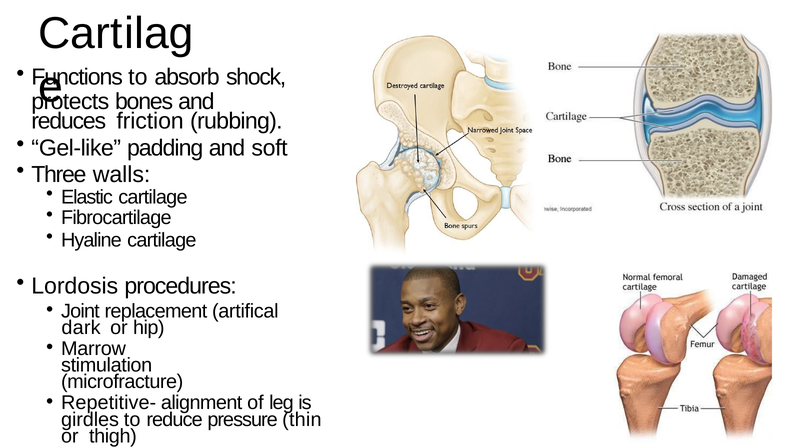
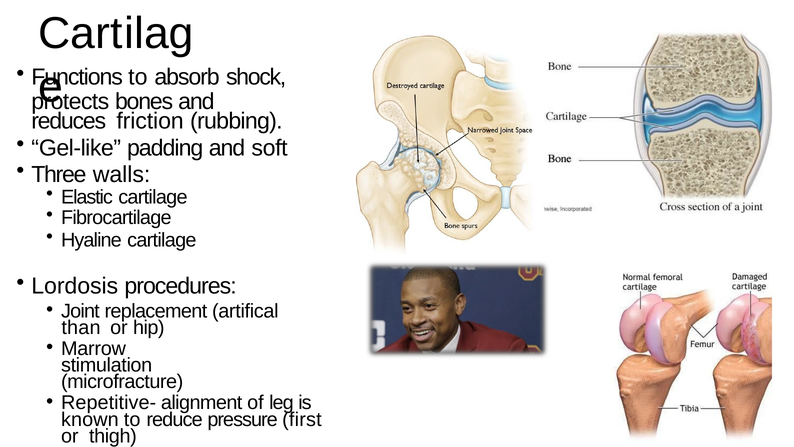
dark: dark -> than
girdles: girdles -> known
thin: thin -> first
